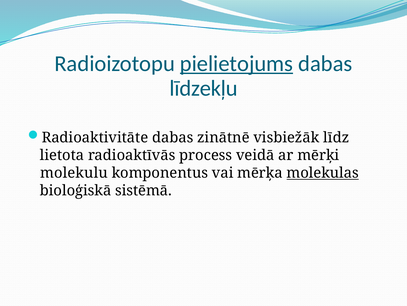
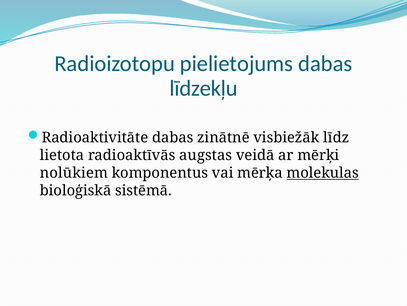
pielietojums underline: present -> none
process: process -> augstas
molekulu: molekulu -> nolūkiem
